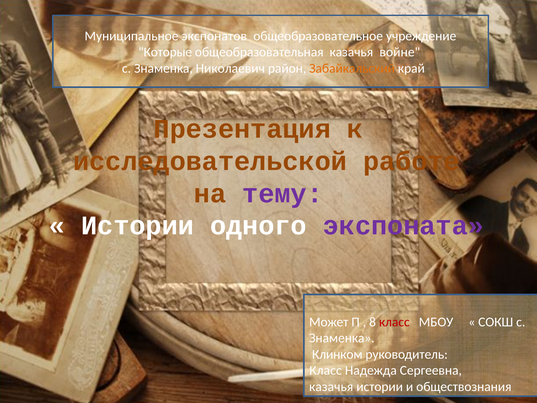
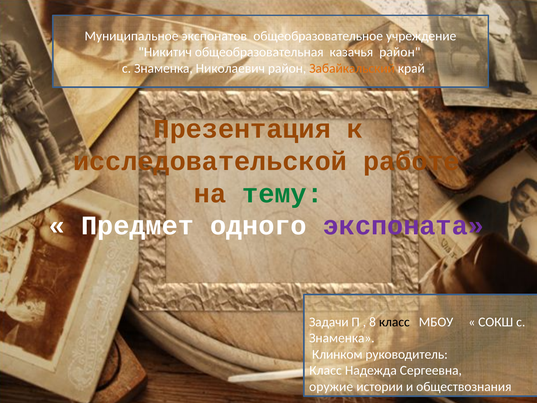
Которые: Которые -> Никитич
казачья войне: войне -> район
тему colour: purple -> green
Истории at (138, 226): Истории -> Предмет
Может: Может -> Задачи
класс at (394, 322) colour: red -> black
казачья at (331, 386): казачья -> оружие
